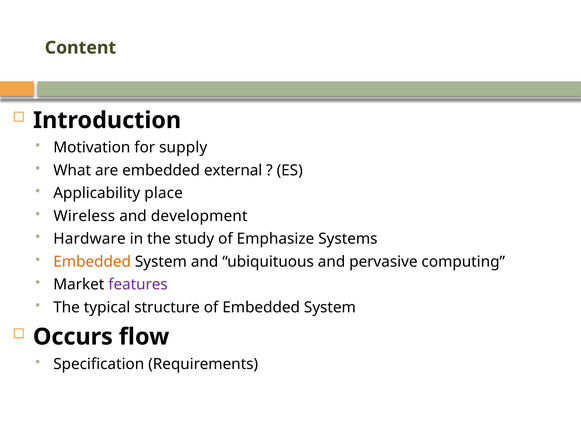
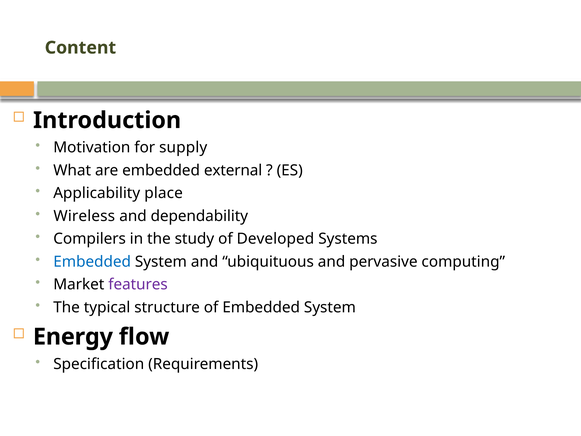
development: development -> dependability
Hardware: Hardware -> Compilers
Emphasize: Emphasize -> Developed
Embedded at (92, 262) colour: orange -> blue
Occurs: Occurs -> Energy
